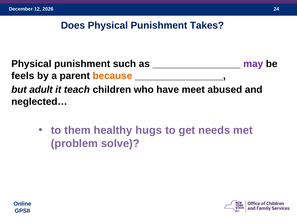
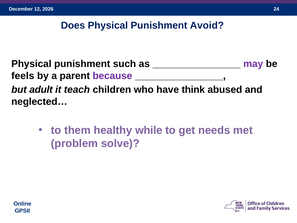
Takes: Takes -> Avoid
because colour: orange -> purple
meet: meet -> think
hugs: hugs -> while
